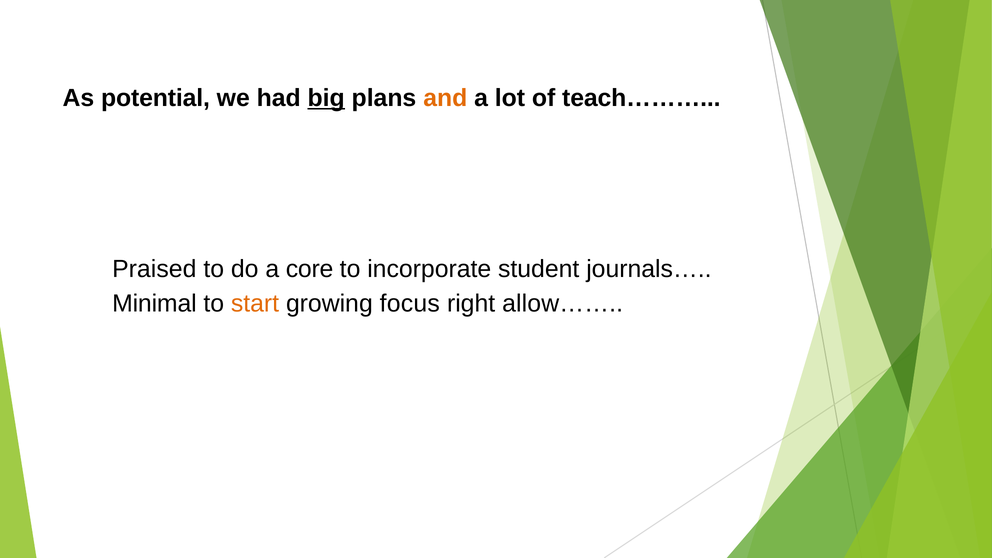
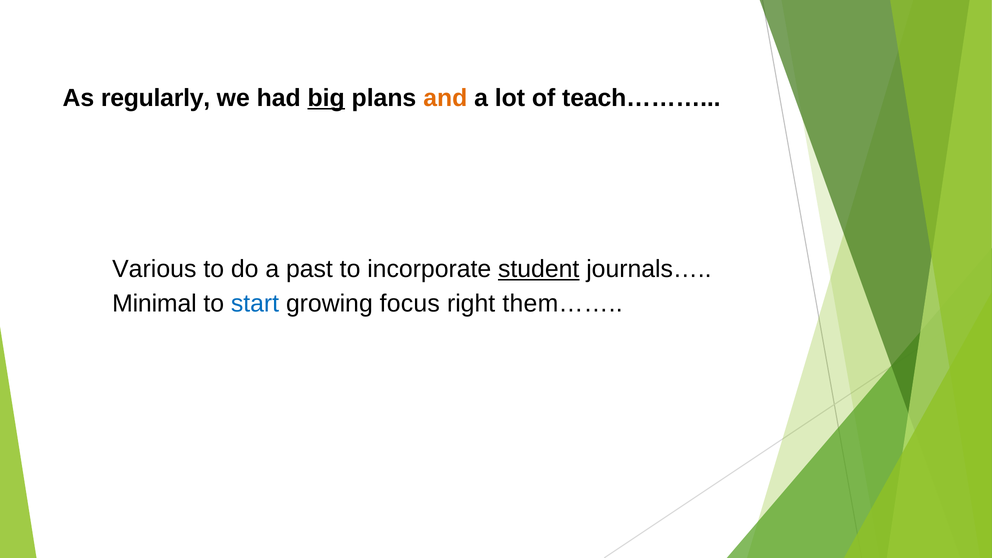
potential: potential -> regularly
Praised: Praised -> Various
core: core -> past
student underline: none -> present
start colour: orange -> blue
allow……: allow…… -> them……
